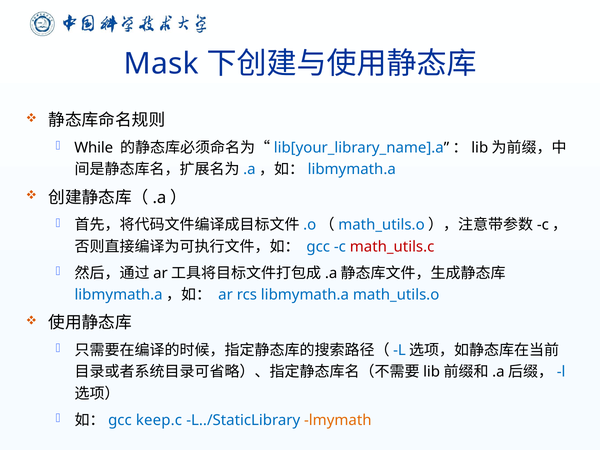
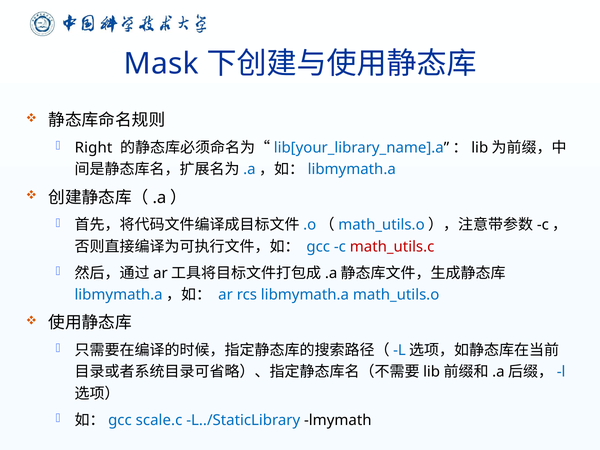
While: While -> Right
keep.c: keep.c -> scale.c
lmymath colour: orange -> black
